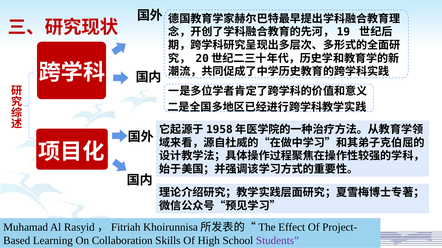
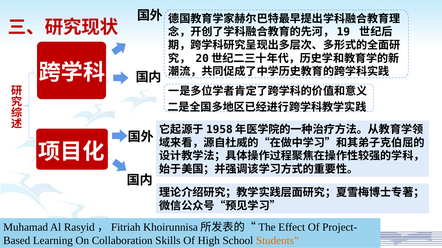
Students colour: purple -> orange
